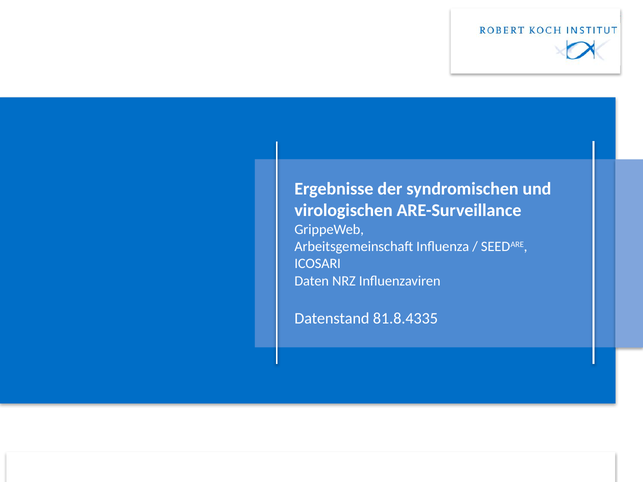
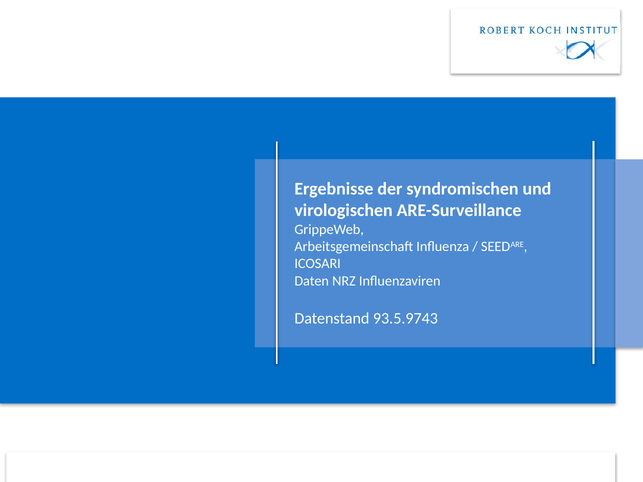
81.8.4335: 81.8.4335 -> 93.5.9743
